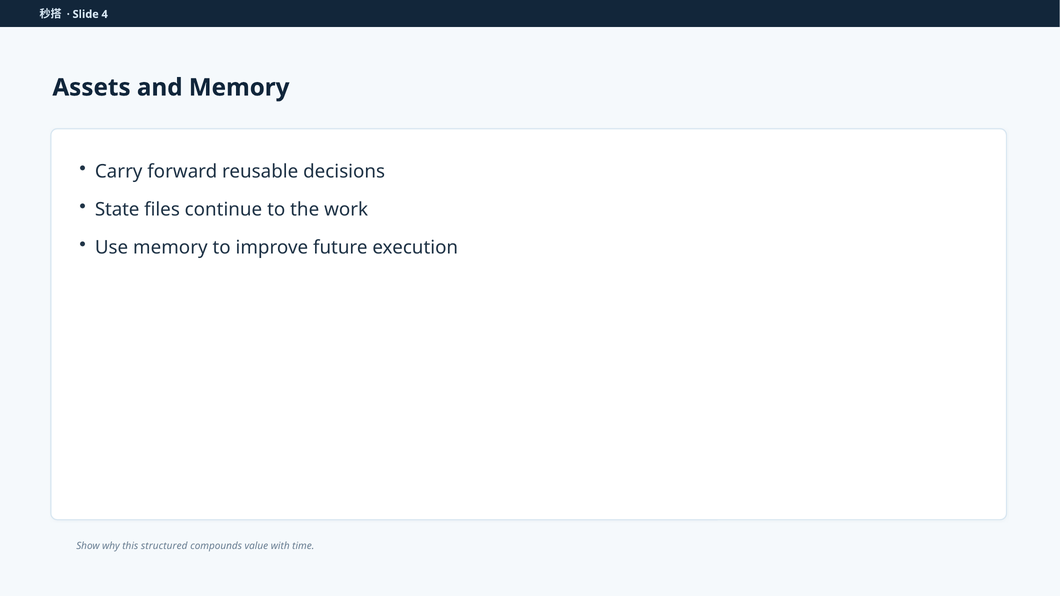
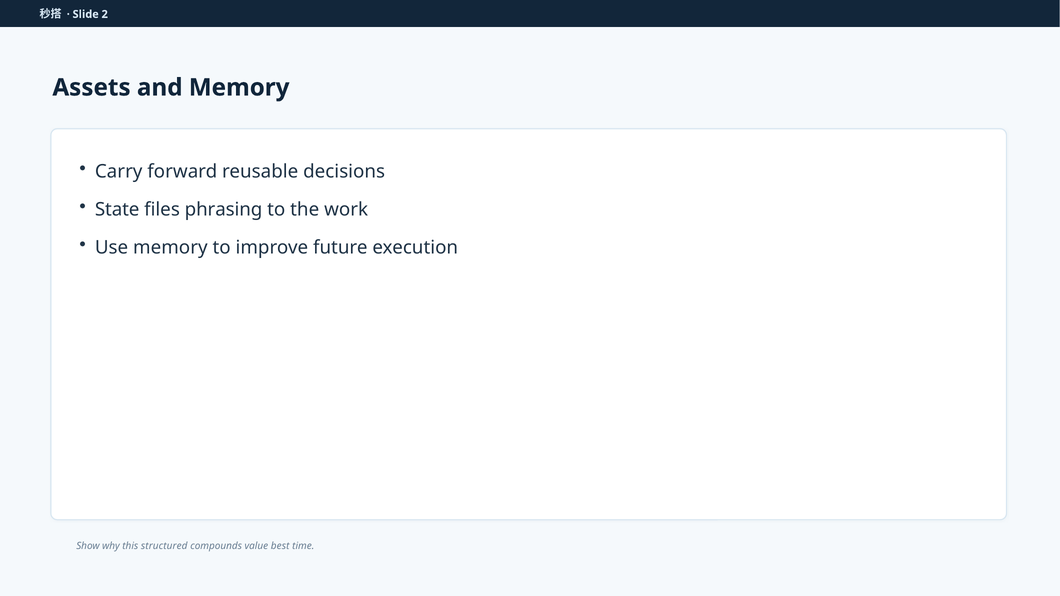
4: 4 -> 2
continue: continue -> phrasing
with: with -> best
